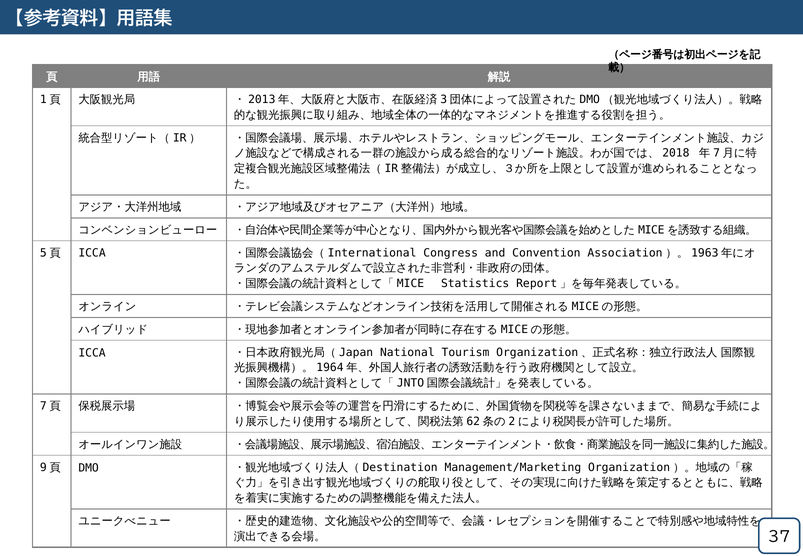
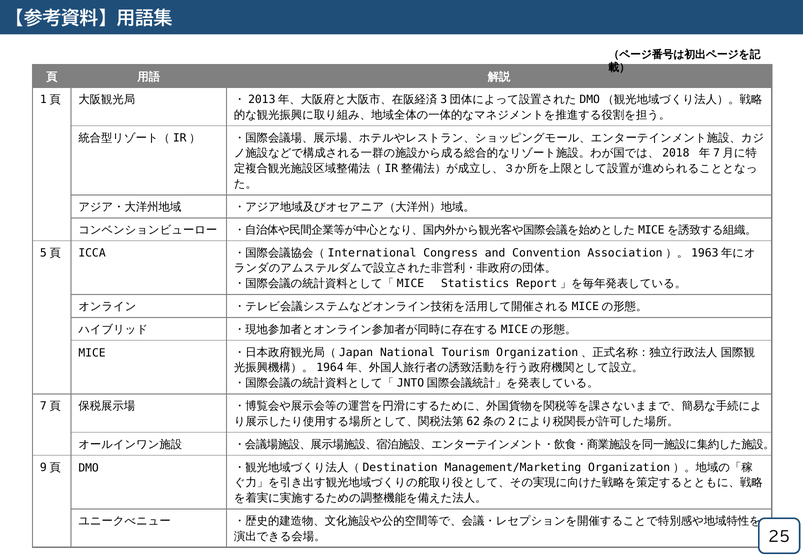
ICCA at (92, 353): ICCA -> MICE
37: 37 -> 25
